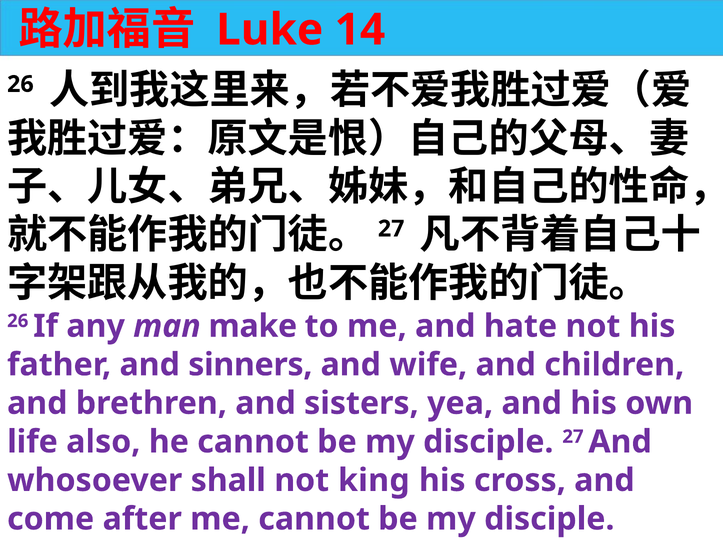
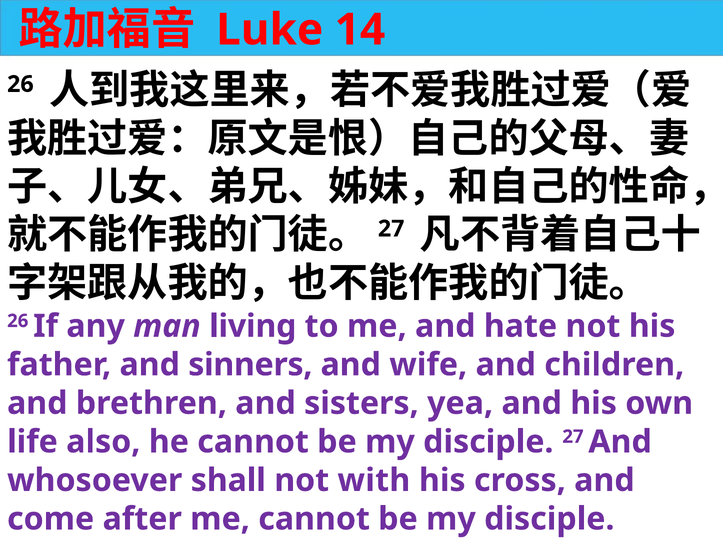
make: make -> living
king: king -> with
